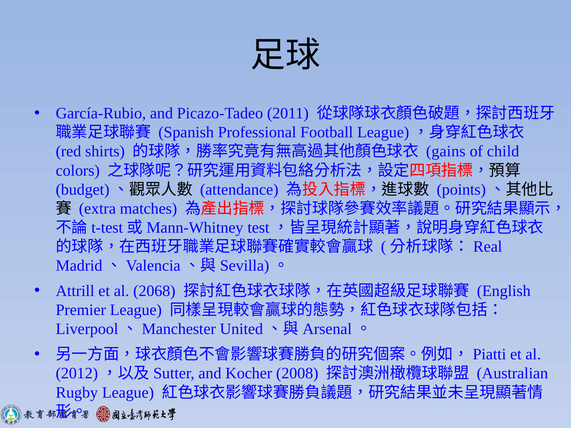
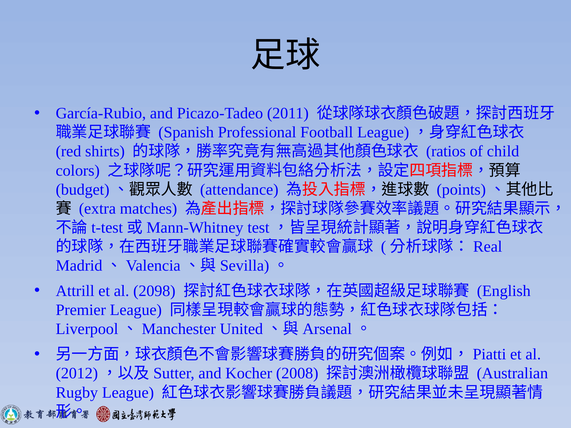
gains: gains -> ratios
2068: 2068 -> 2098
